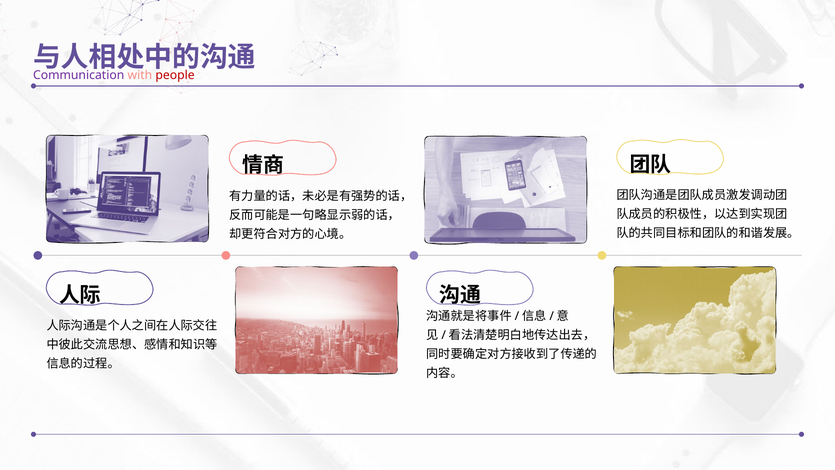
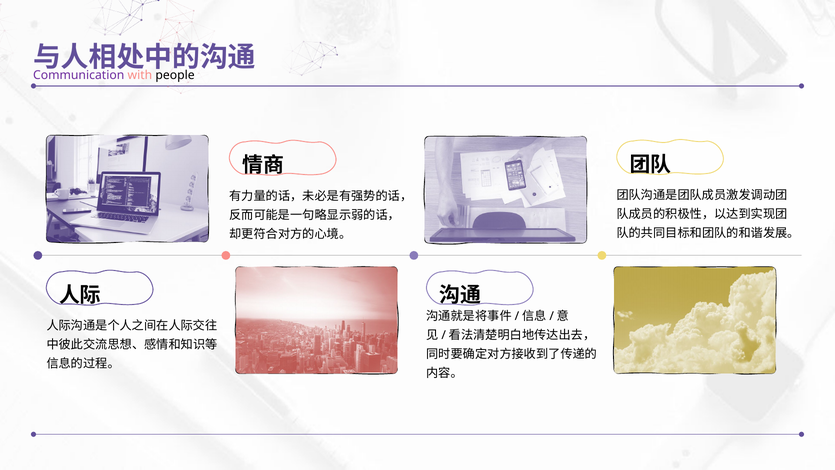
people colour: red -> black
